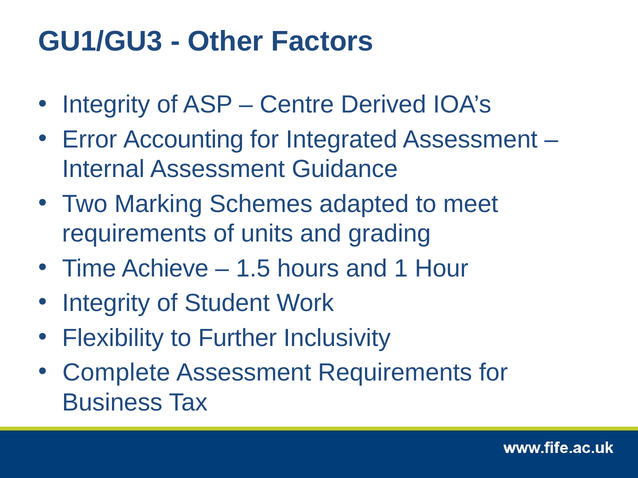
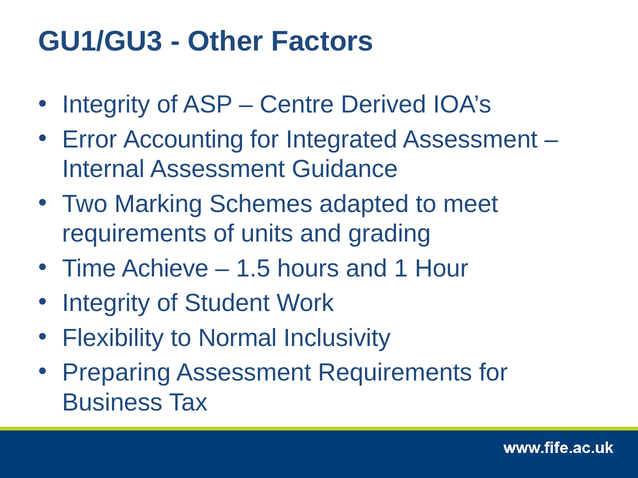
Further: Further -> Normal
Complete: Complete -> Preparing
